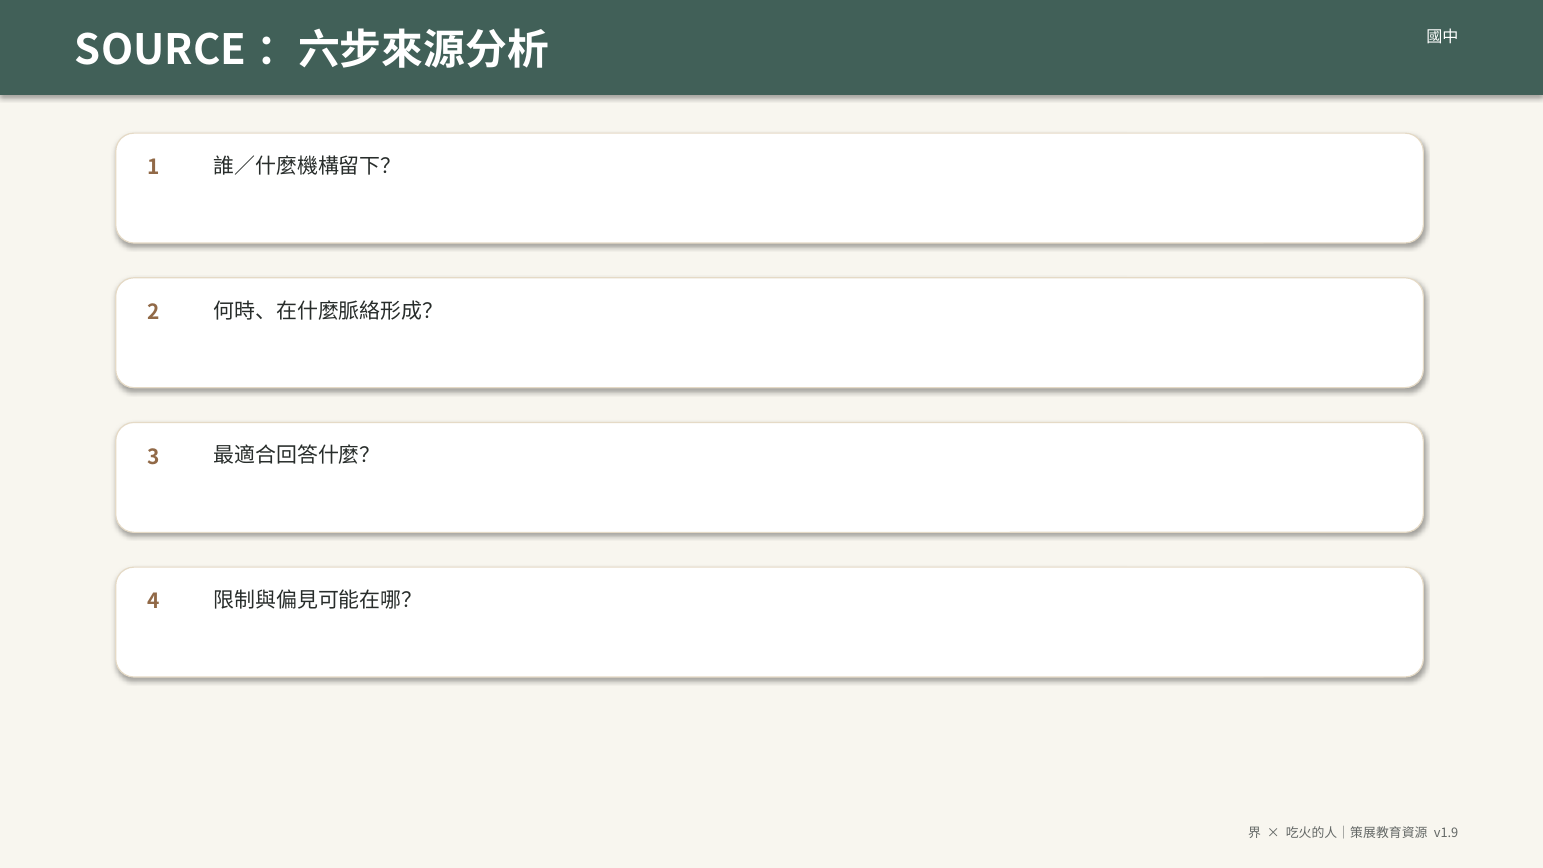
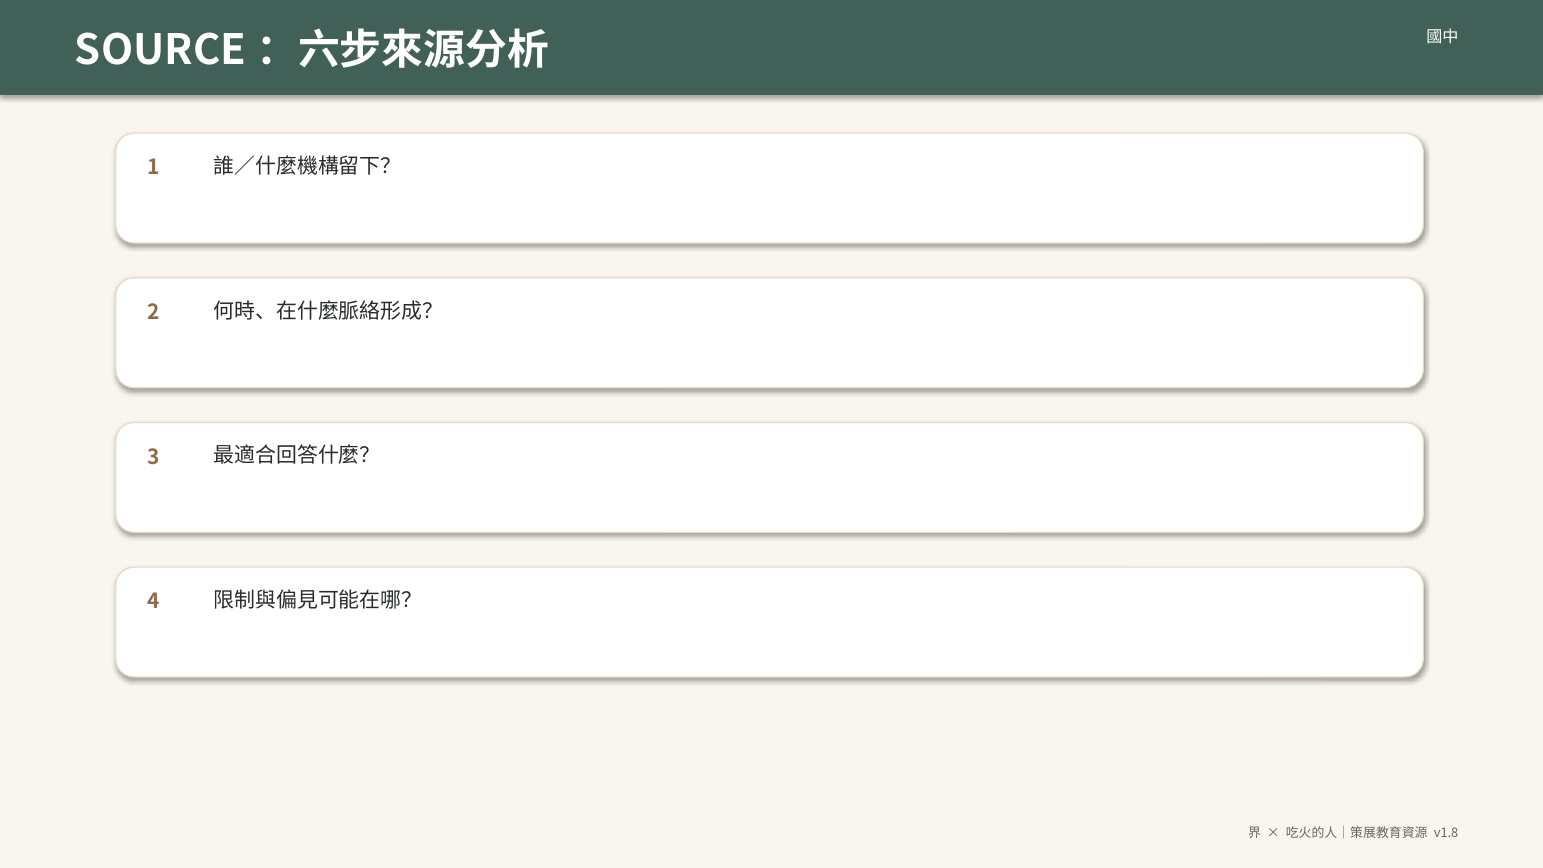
v1.9: v1.9 -> v1.8
